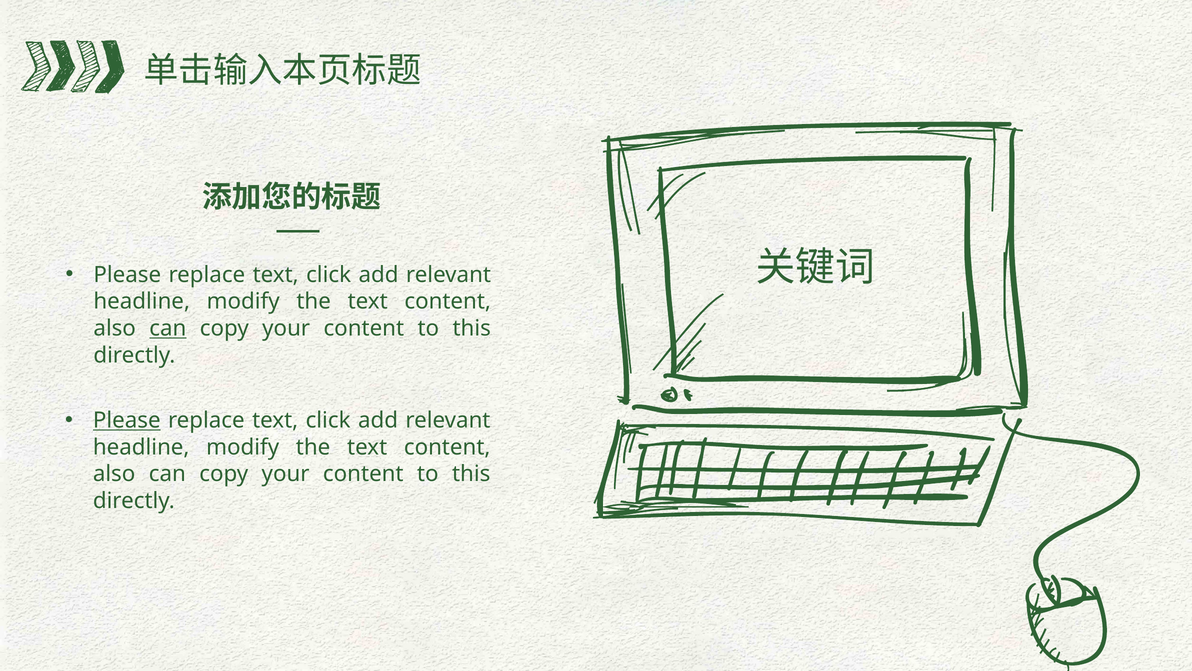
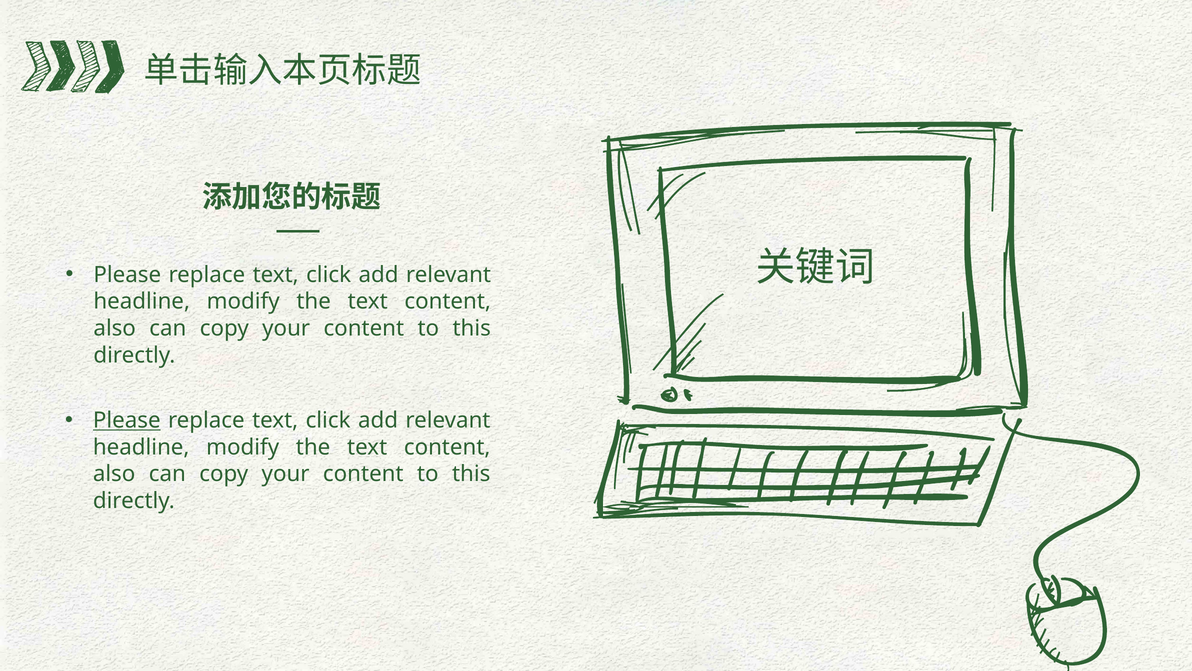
can at (168, 328) underline: present -> none
